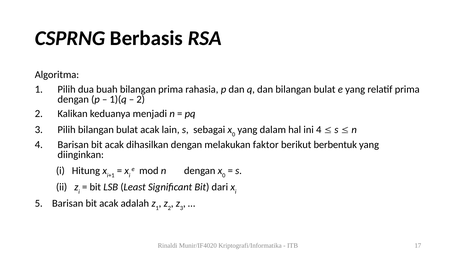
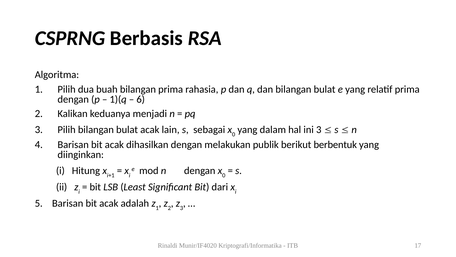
2 at (141, 99): 2 -> 6
ini 4: 4 -> 3
faktor: faktor -> publik
